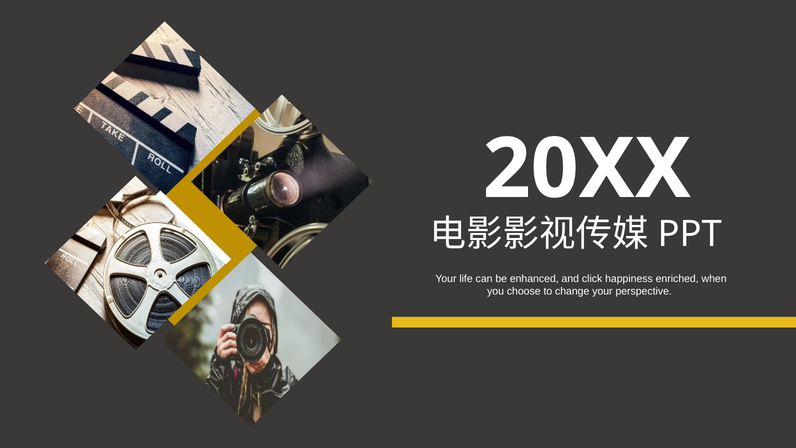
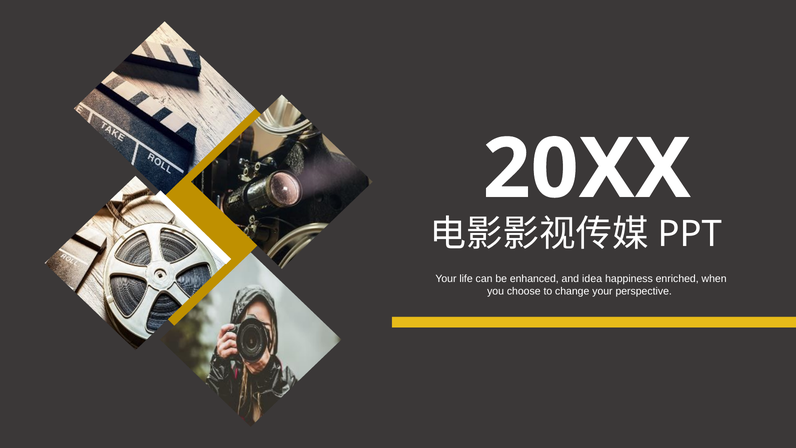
click: click -> idea
